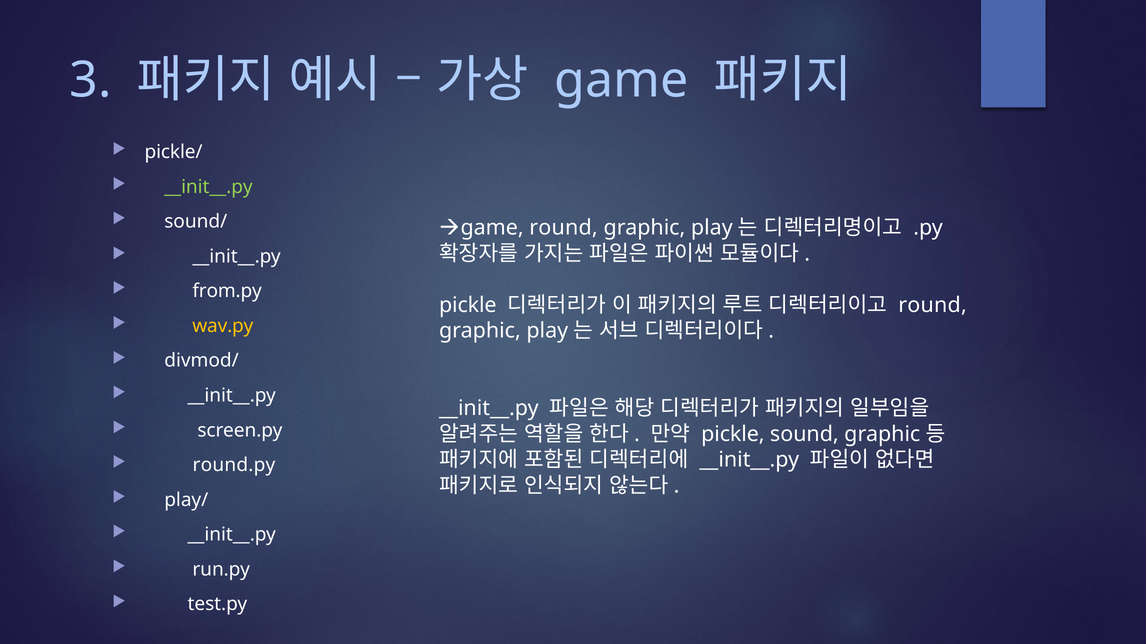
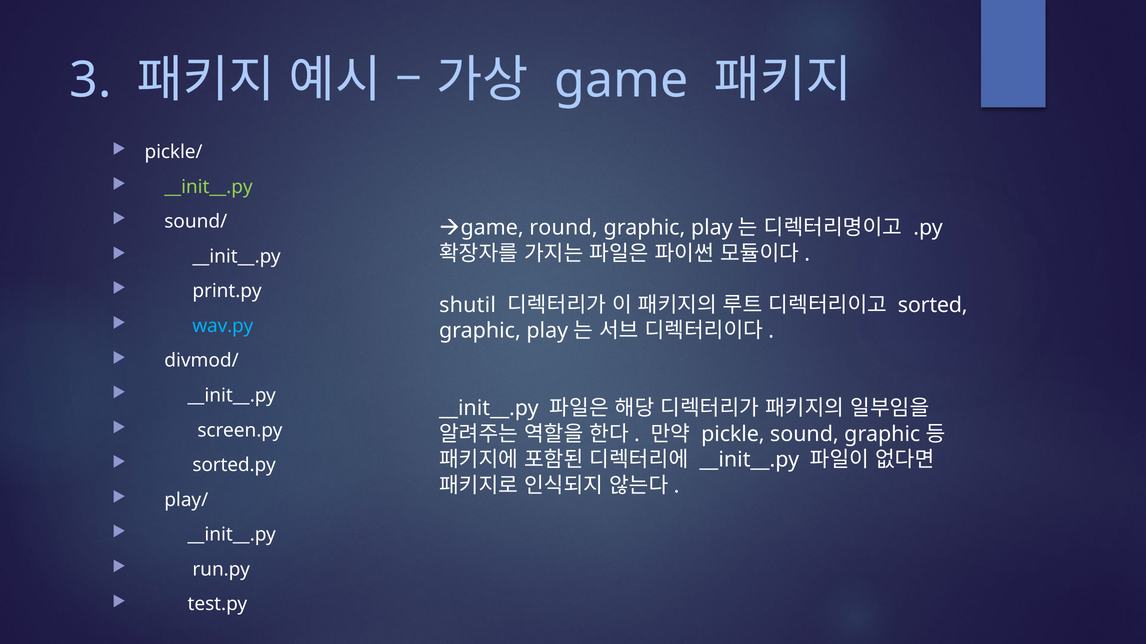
from.py: from.py -> print.py
pickle at (468, 305): pickle -> shutil
round at (933, 305): round -> sorted
wav.py colour: yellow -> light blue
round.py: round.py -> sorted.py
